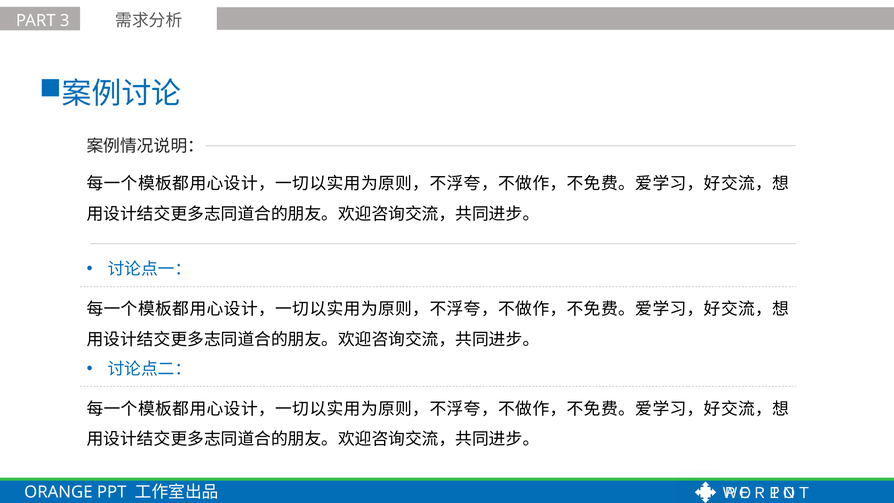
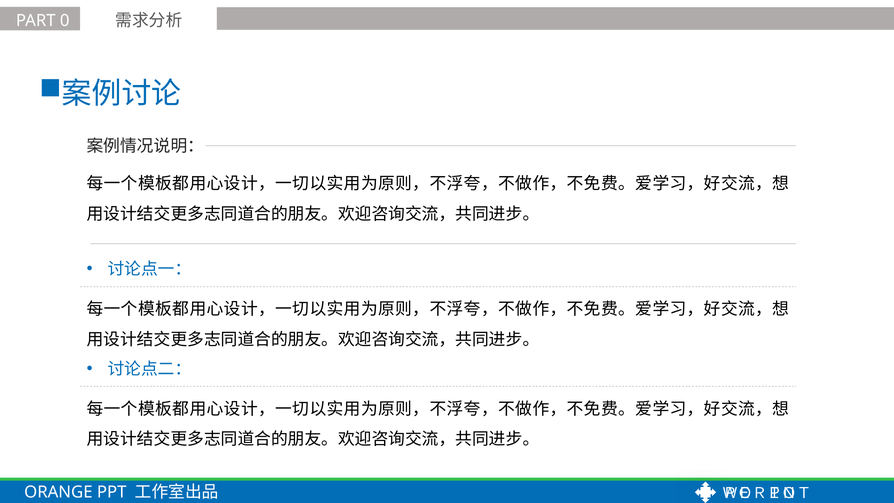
3: 3 -> 0
